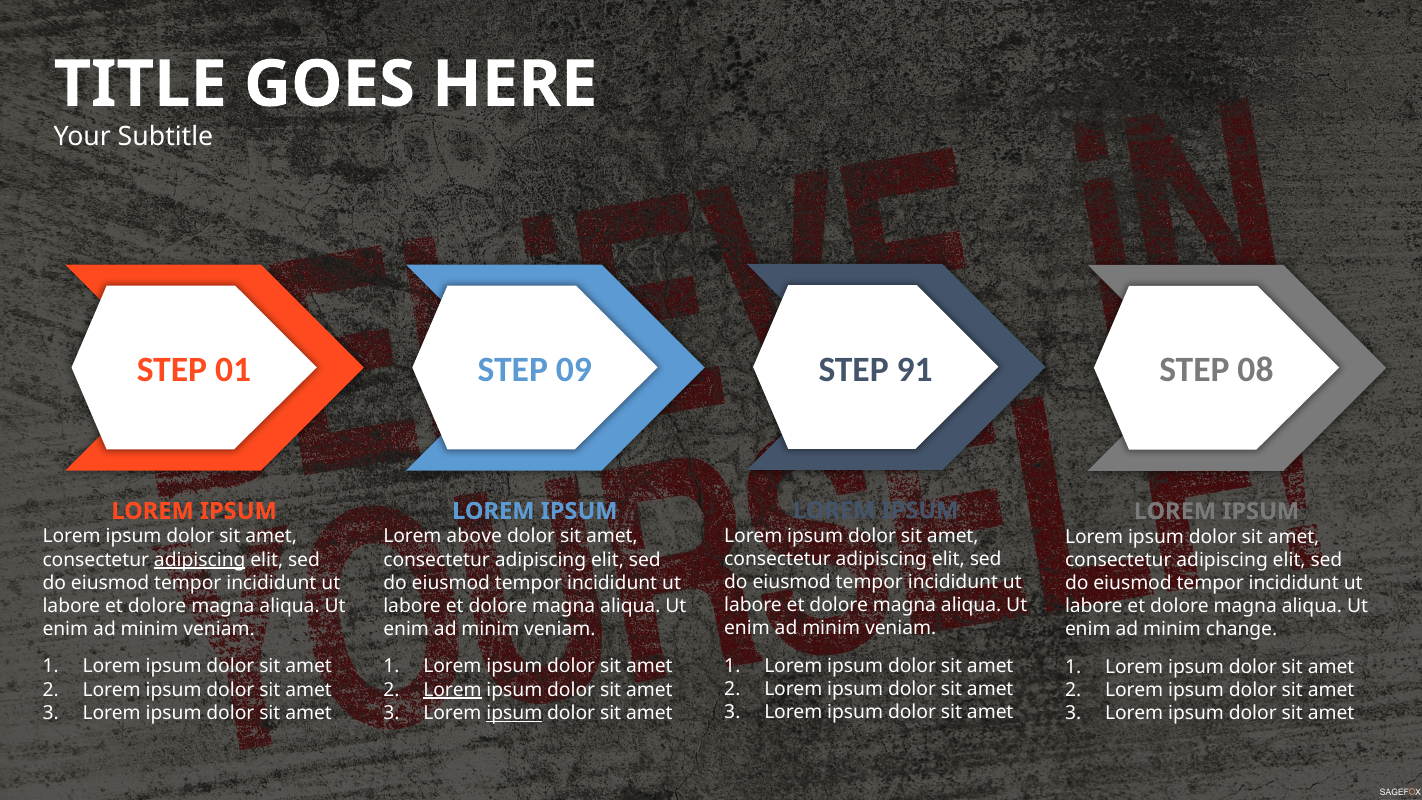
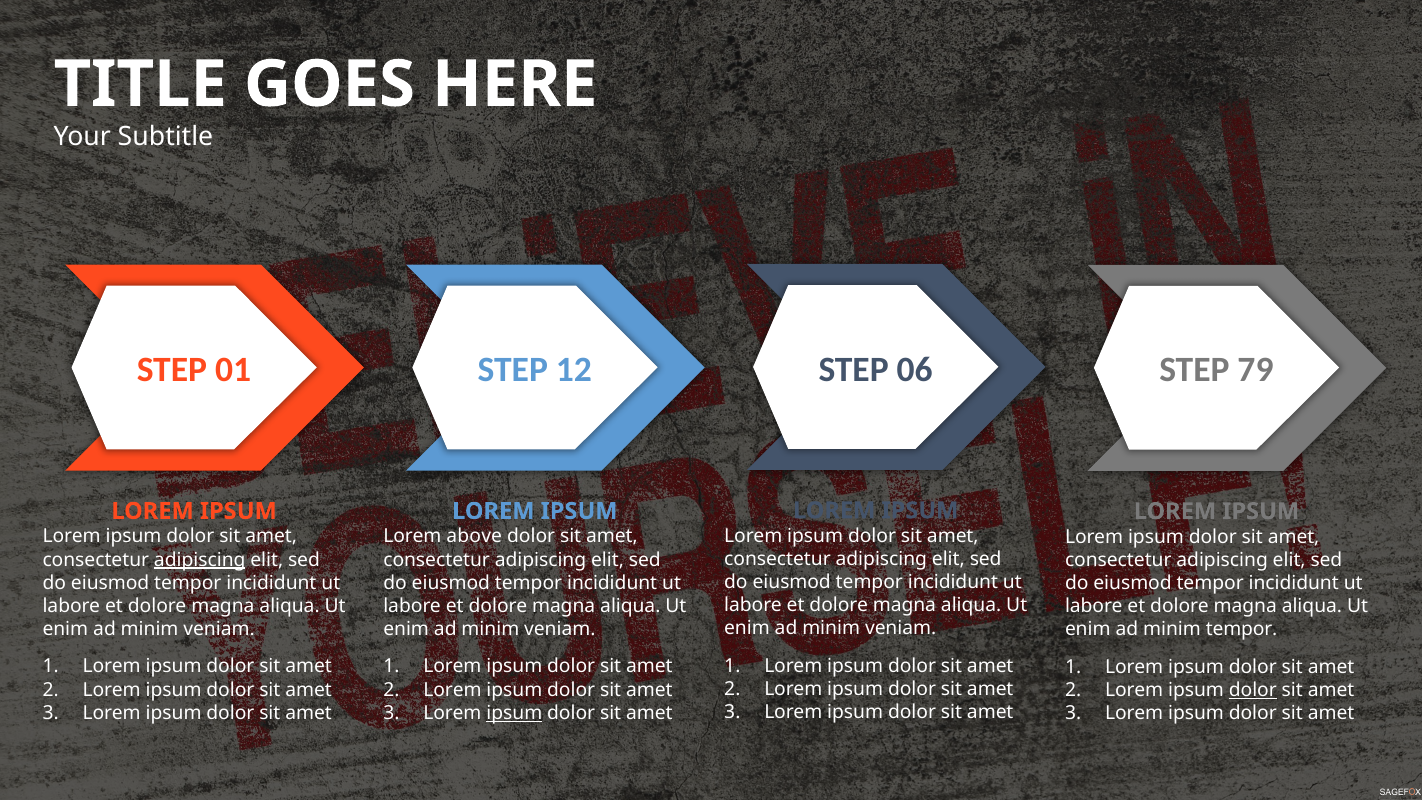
91: 91 -> 06
09: 09 -> 12
08: 08 -> 79
minim change: change -> tempor
Lorem at (453, 690) underline: present -> none
dolor at (1253, 690) underline: none -> present
